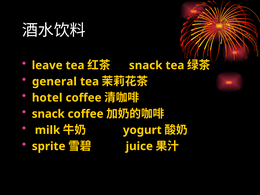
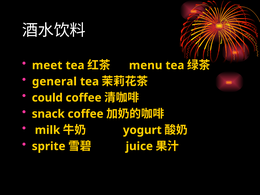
leave: leave -> meet
snack at (146, 65): snack -> menu
hotel: hotel -> could
